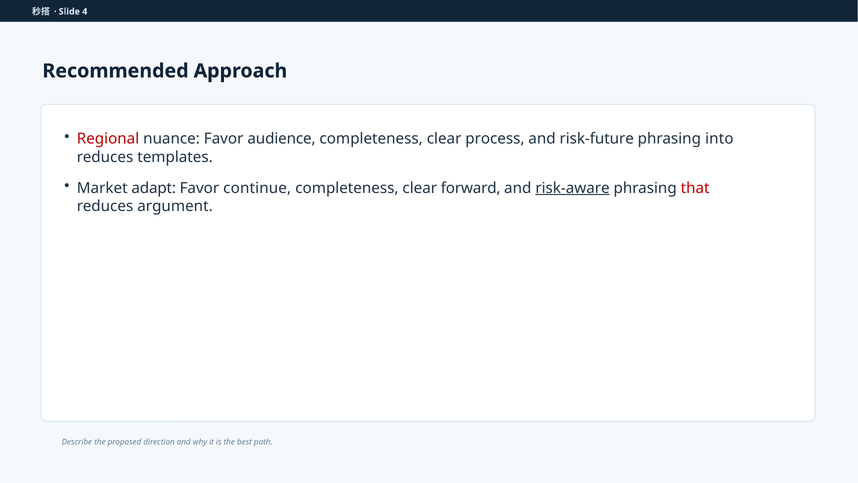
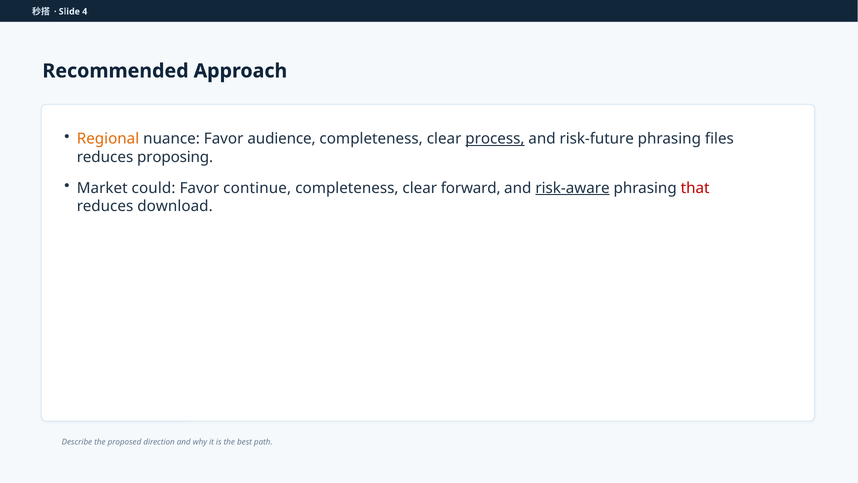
Regional colour: red -> orange
process underline: none -> present
into: into -> files
templates: templates -> proposing
adapt: adapt -> could
argument: argument -> download
